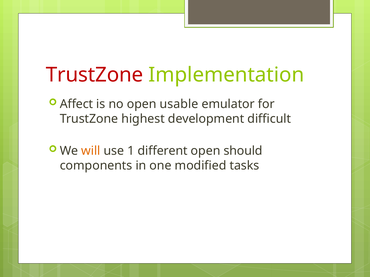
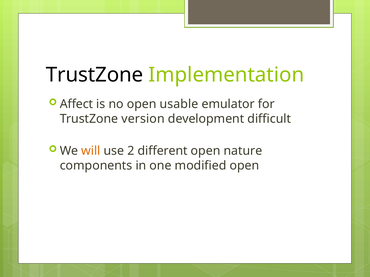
TrustZone at (95, 75) colour: red -> black
highest: highest -> version
1: 1 -> 2
should: should -> nature
modified tasks: tasks -> open
